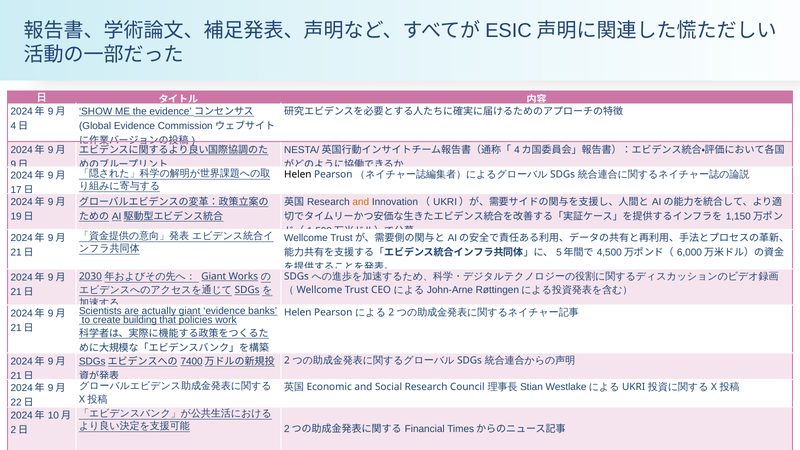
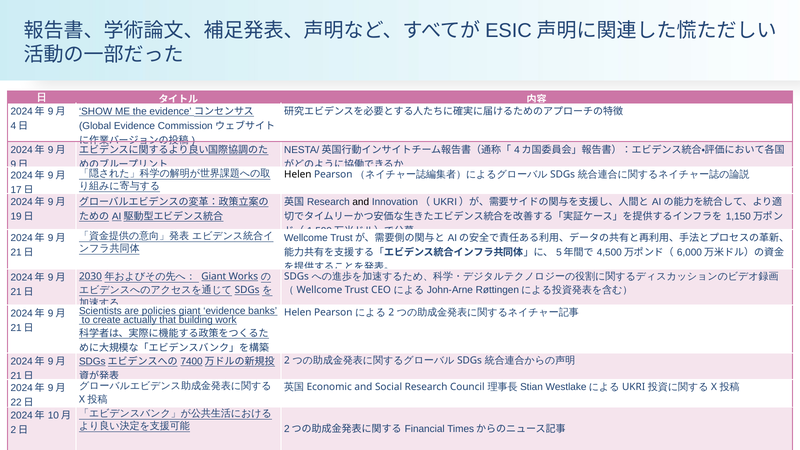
and at (361, 202) colour: orange -> black
actually: actually -> policies
building: building -> actually
policies: policies -> building
